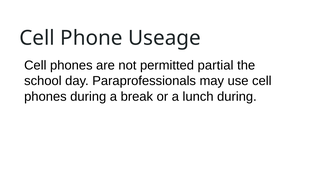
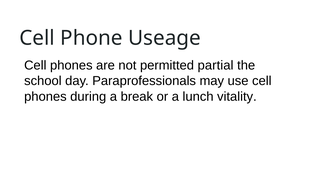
lunch during: during -> vitality
